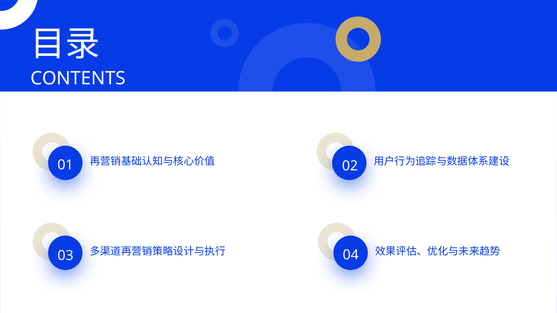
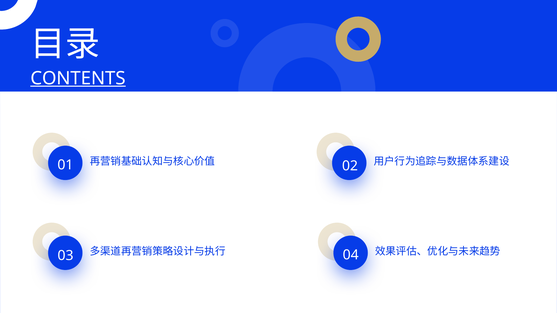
CONTENTS underline: none -> present
